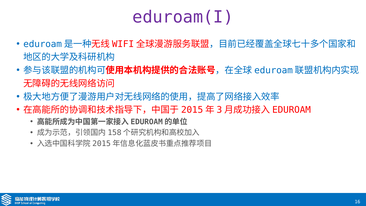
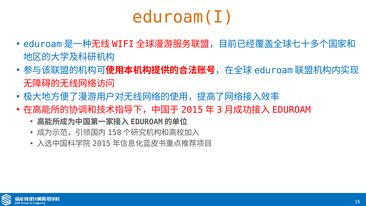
eduroam(I colour: purple -> orange
